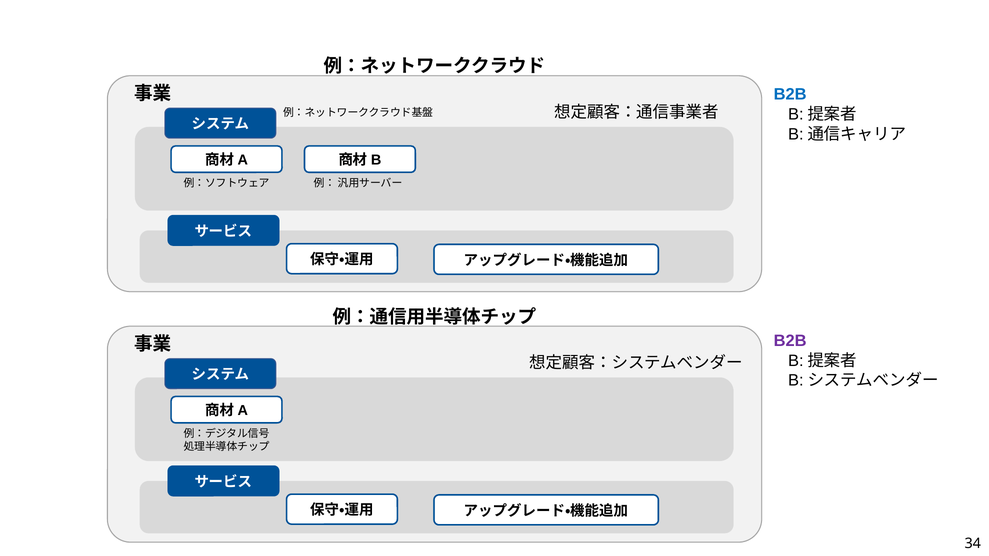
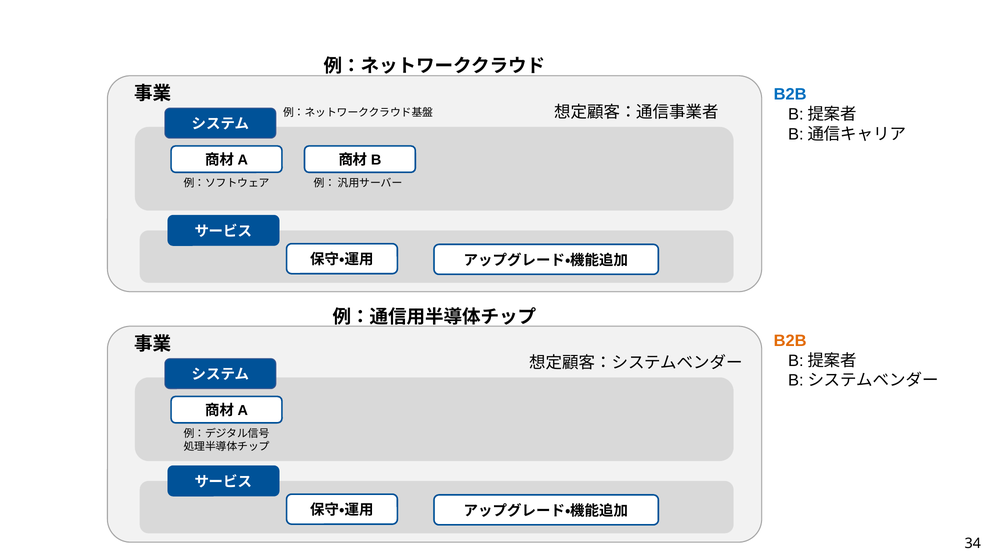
B2B at (790, 341) colour: purple -> orange
